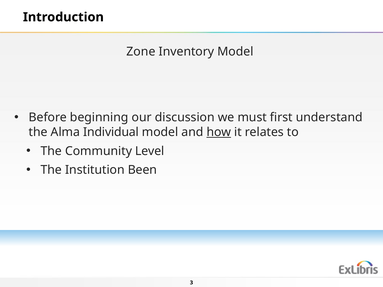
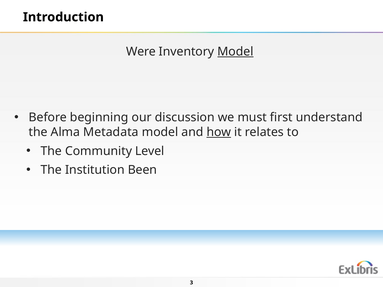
Zone: Zone -> Were
Model at (235, 52) underline: none -> present
Individual: Individual -> Metadata
